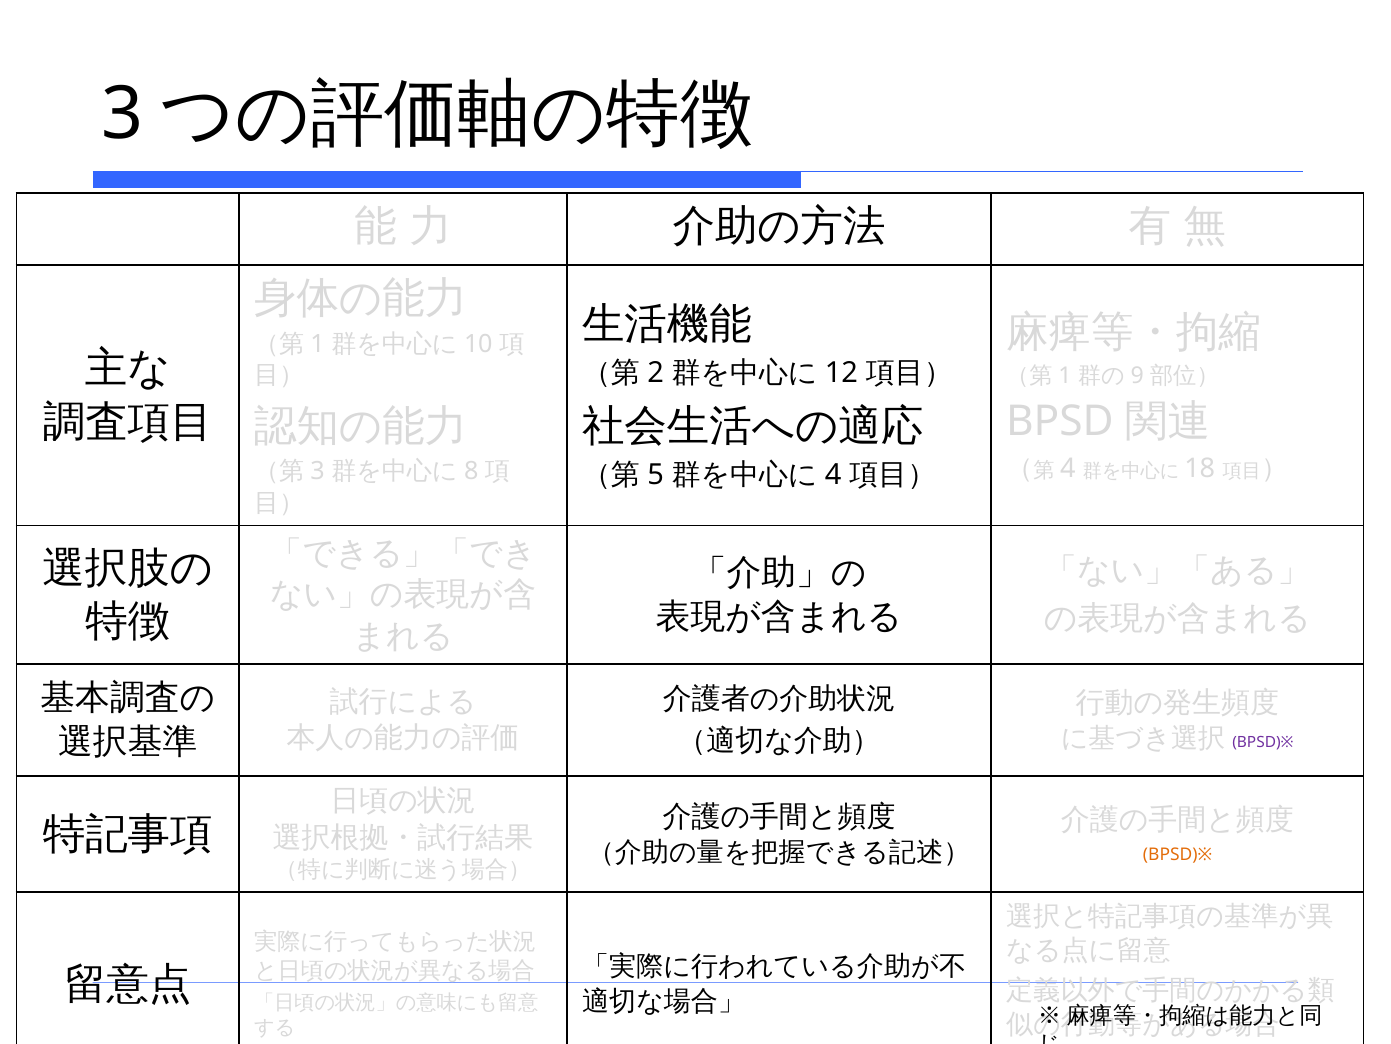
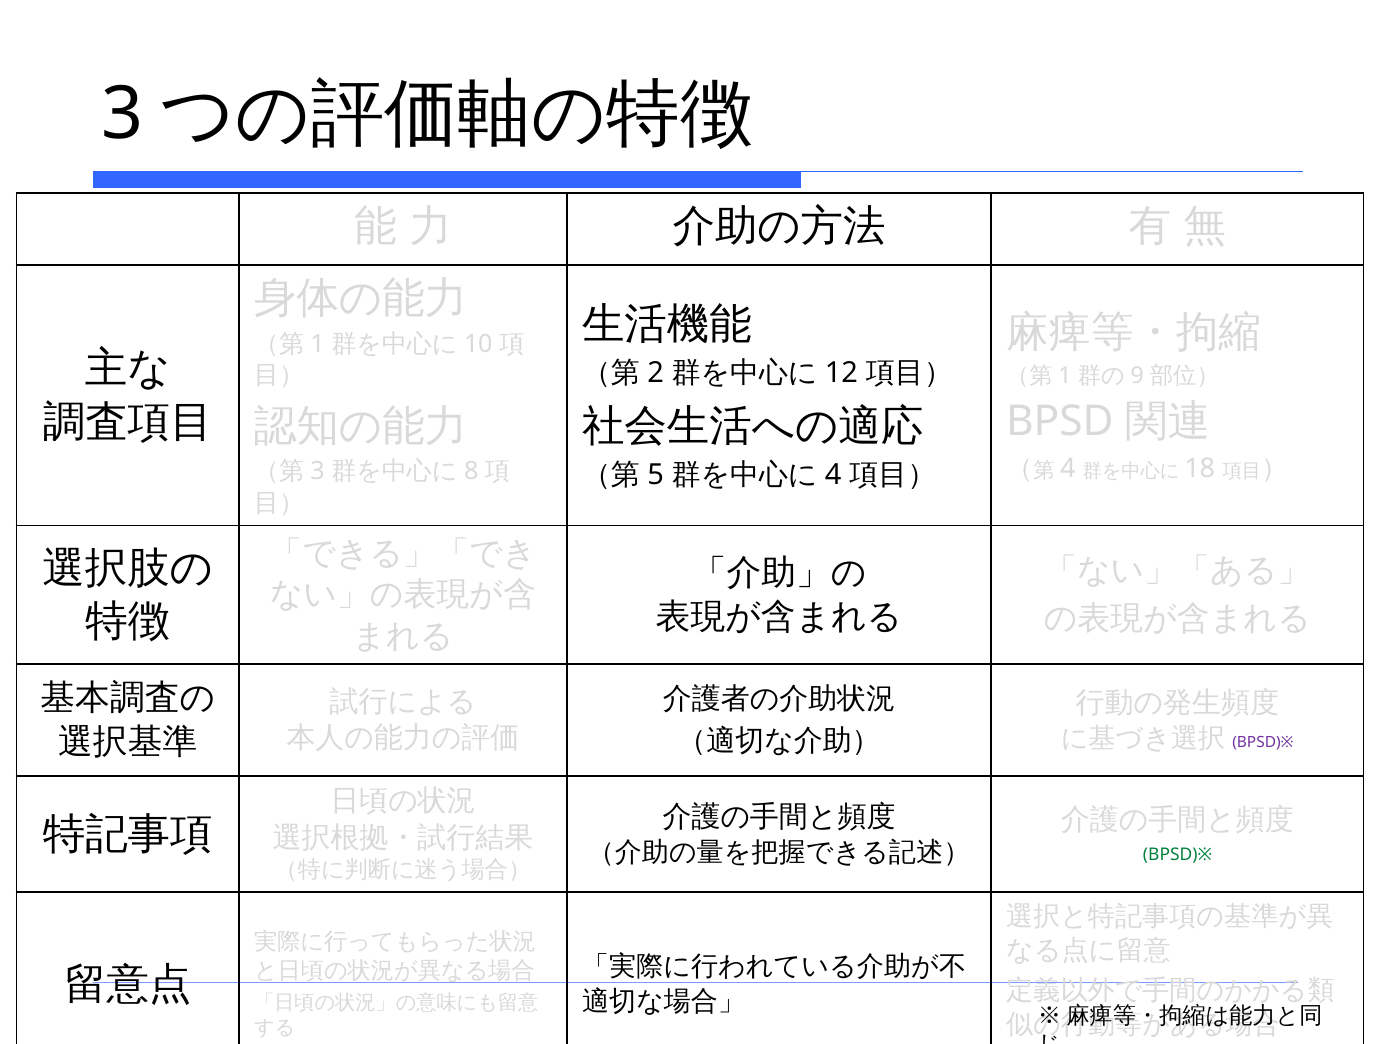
BPSD)※ at (1178, 854) colour: orange -> green
